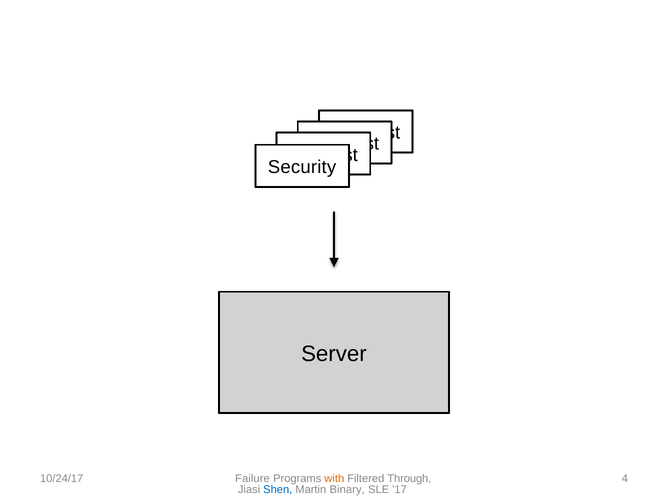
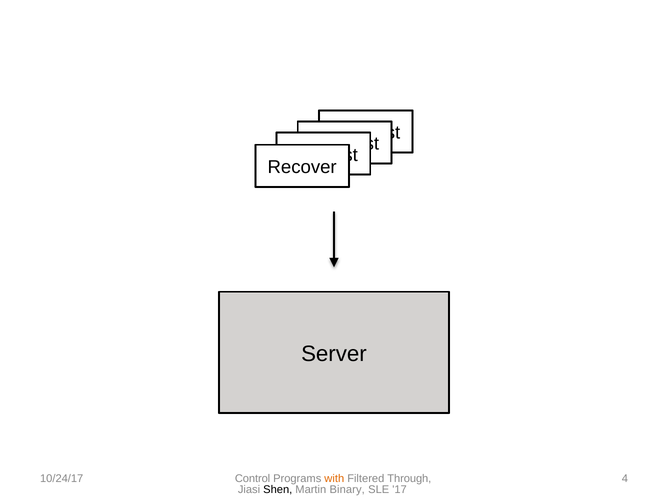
Security: Security -> Recover
Failure: Failure -> Control
Shen colour: blue -> black
